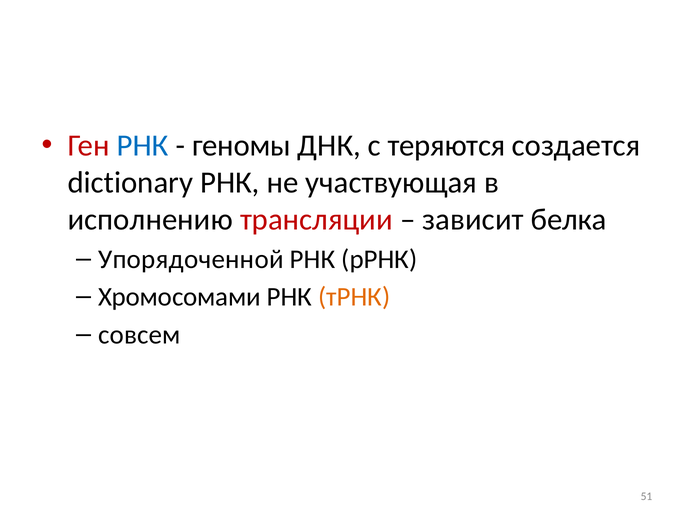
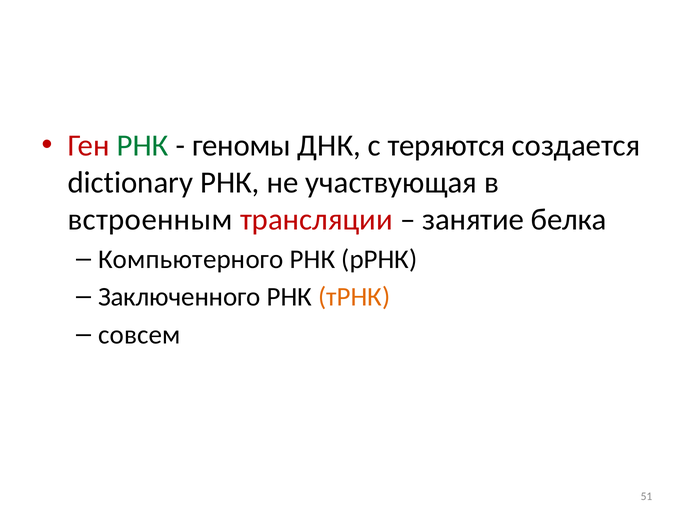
РНК at (143, 146) colour: blue -> green
исполнению: исполнению -> встроенным
зависит: зависит -> занятие
Упорядоченной: Упорядоченной -> Компьютерного
Хромосомами: Хромосомами -> Заключенного
